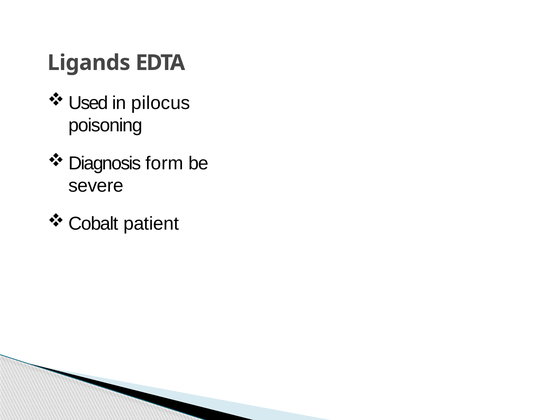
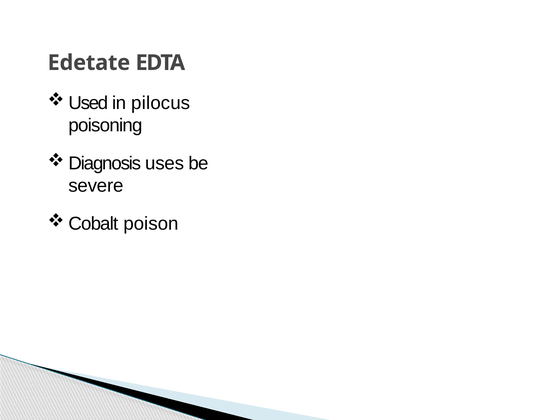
Ligands: Ligands -> Edetate
form: form -> uses
patient: patient -> poison
